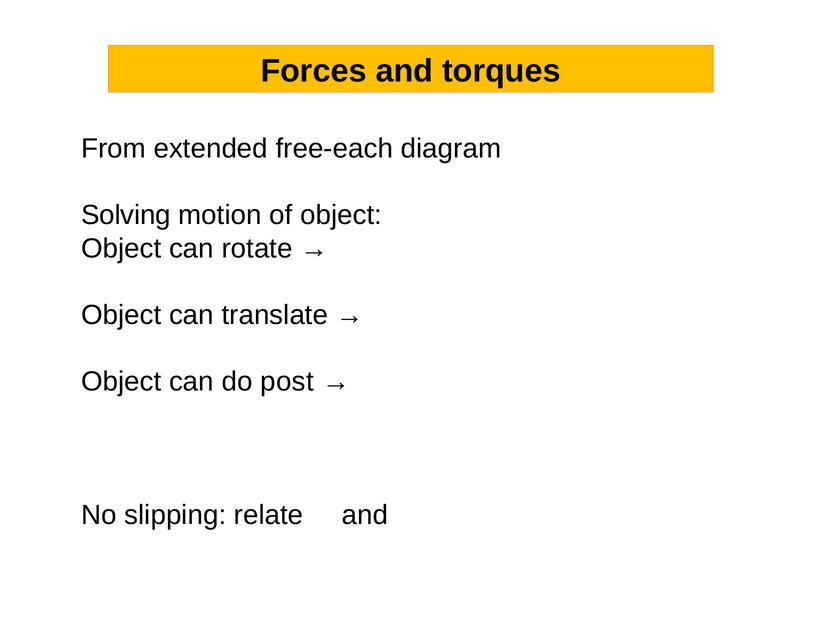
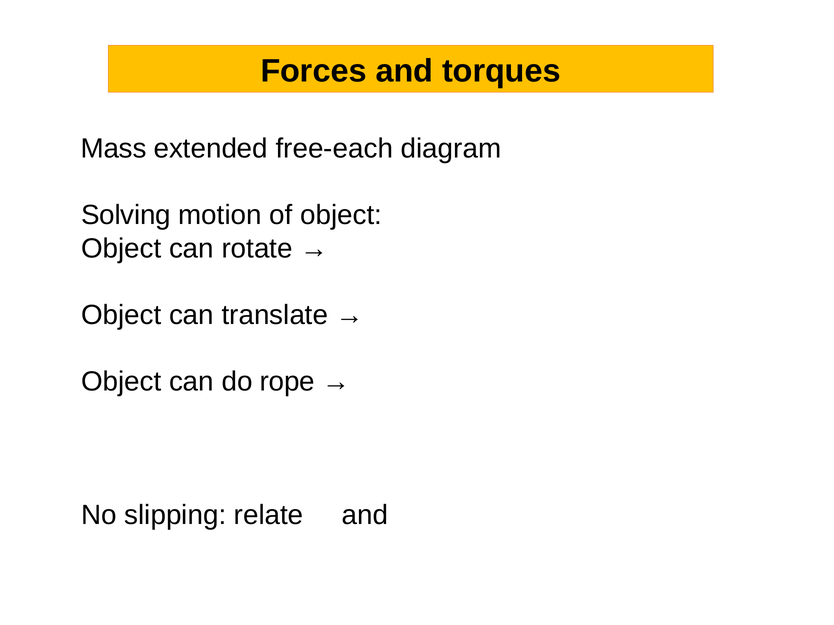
From: From -> Mass
post: post -> rope
